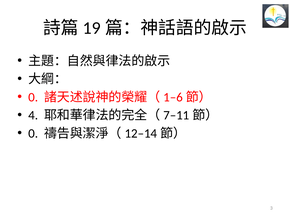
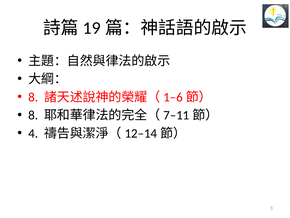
0 at (33, 97): 0 -> 8
4 at (33, 115): 4 -> 8
0 at (33, 133): 0 -> 4
